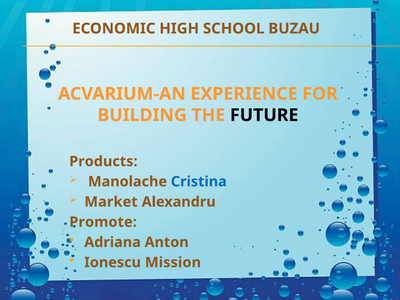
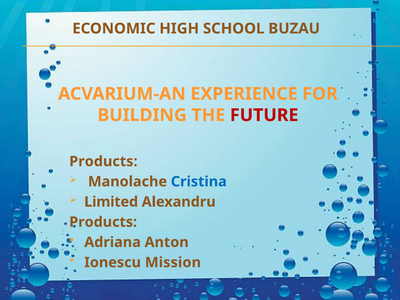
FUTURE colour: black -> red
Market: Market -> Limited
Promote at (103, 222): Promote -> Products
